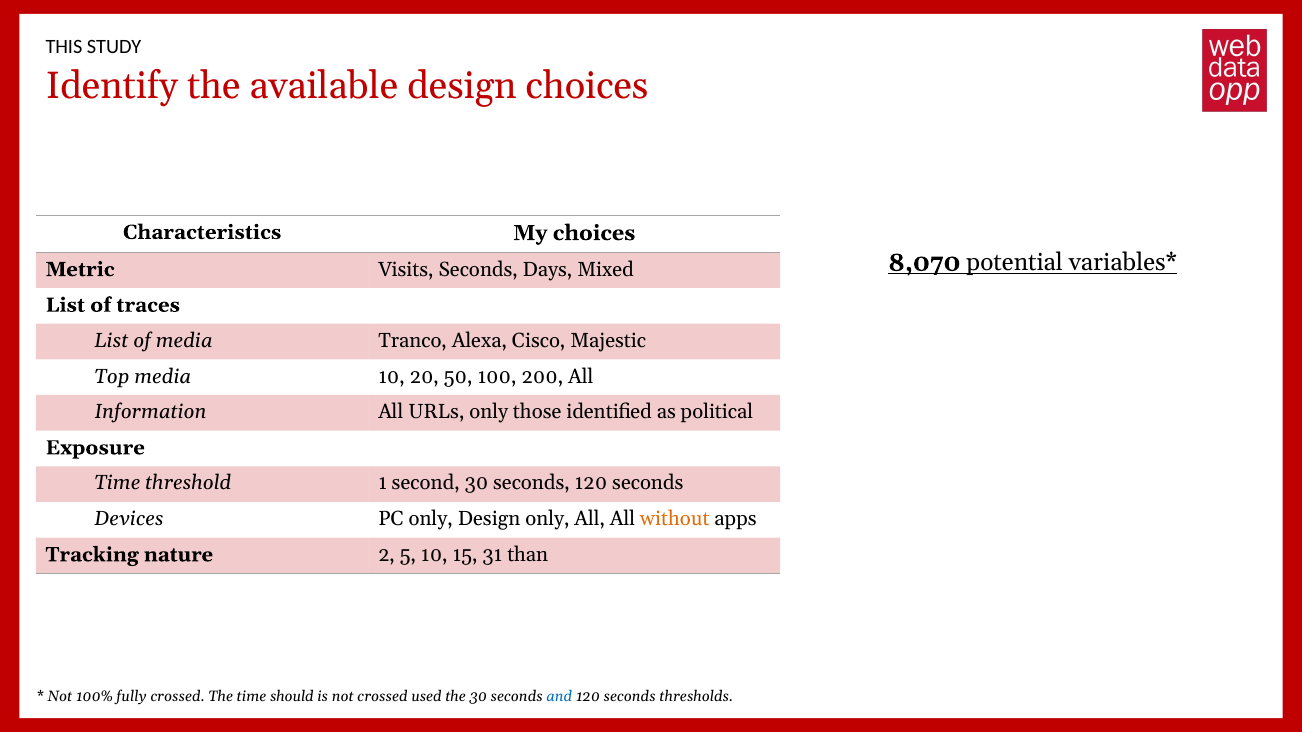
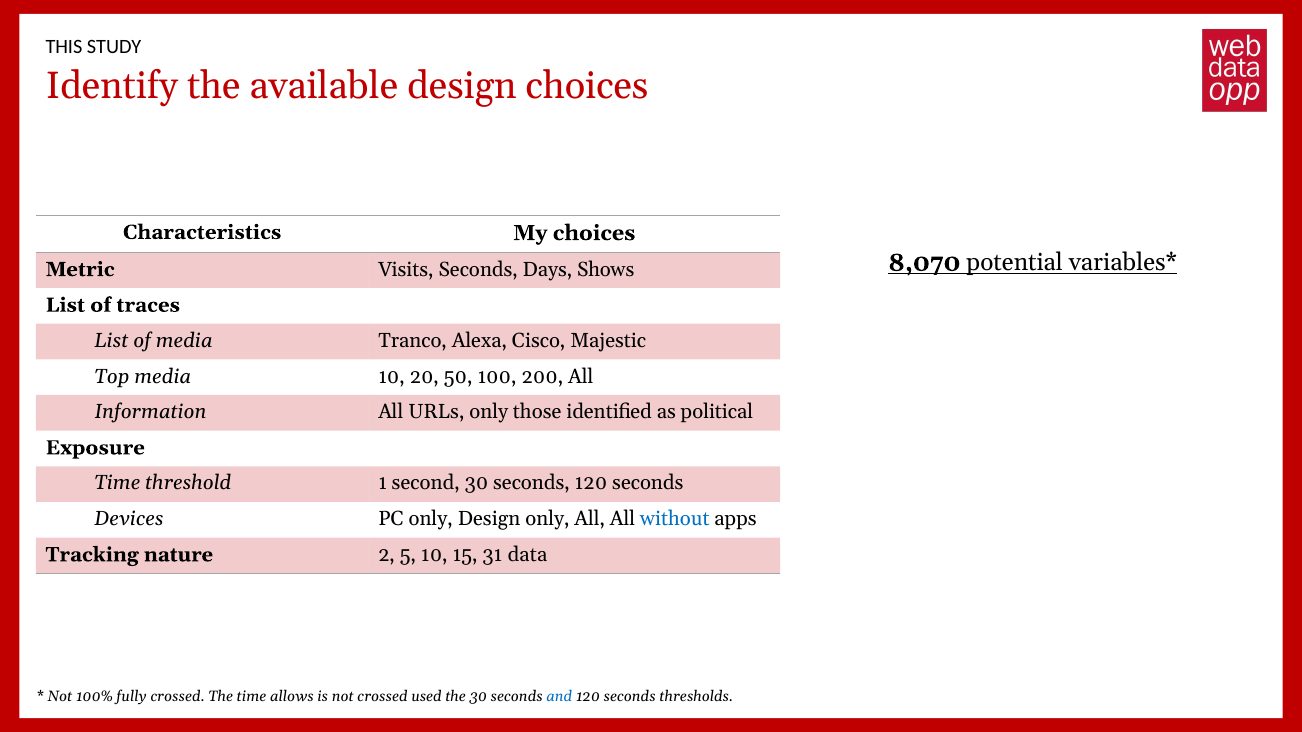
Mixed: Mixed -> Shows
without colour: orange -> blue
than: than -> data
should: should -> allows
